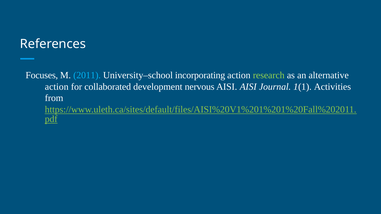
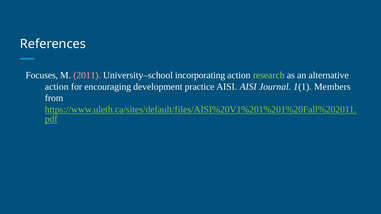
2011 colour: light blue -> pink
collaborated: collaborated -> encouraging
nervous: nervous -> practice
Activities: Activities -> Members
